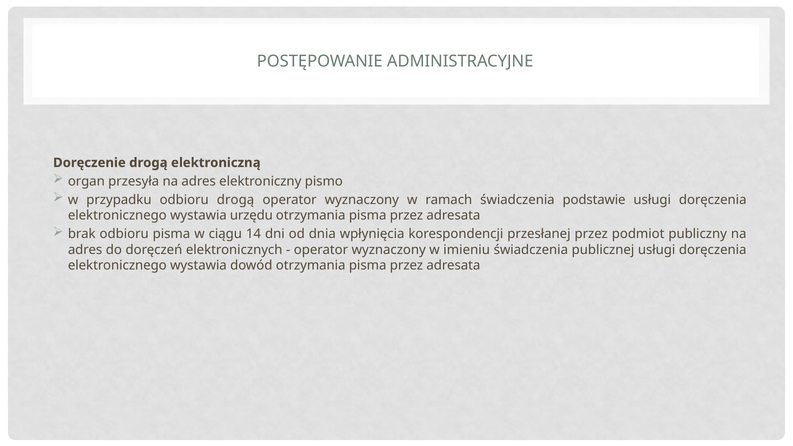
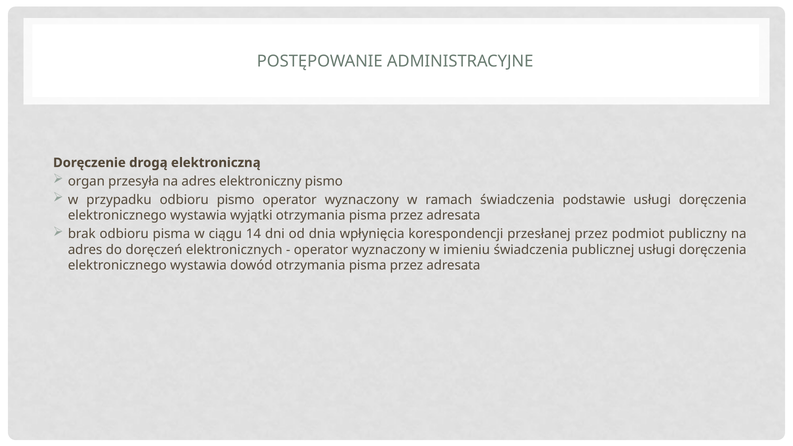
odbioru drogą: drogą -> pismo
urzędu: urzędu -> wyjątki
